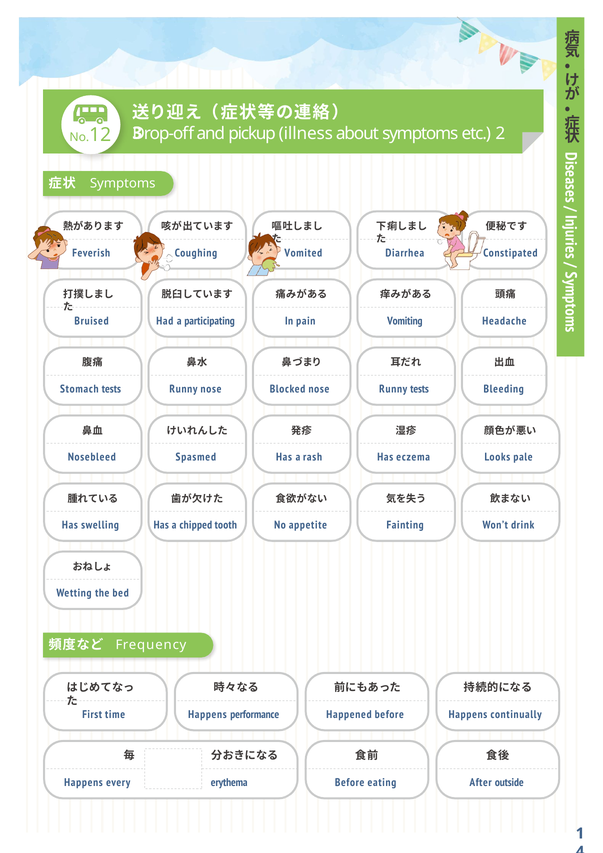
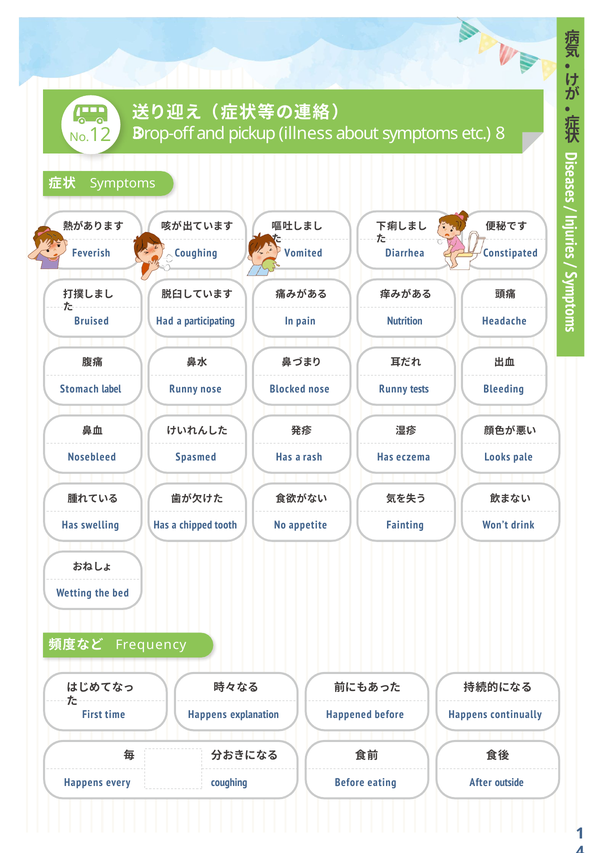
2: 2 -> 8
Vomiting: Vomiting -> Nutrition
Stomach tests: tests -> label
performance: performance -> explanation
erythema at (229, 783): erythema -> coughing
